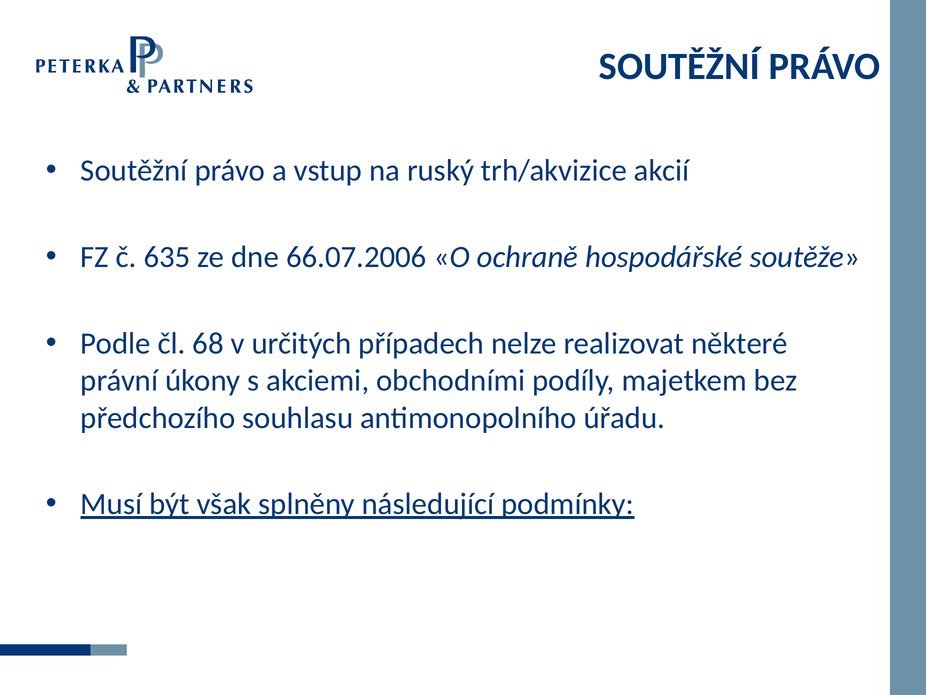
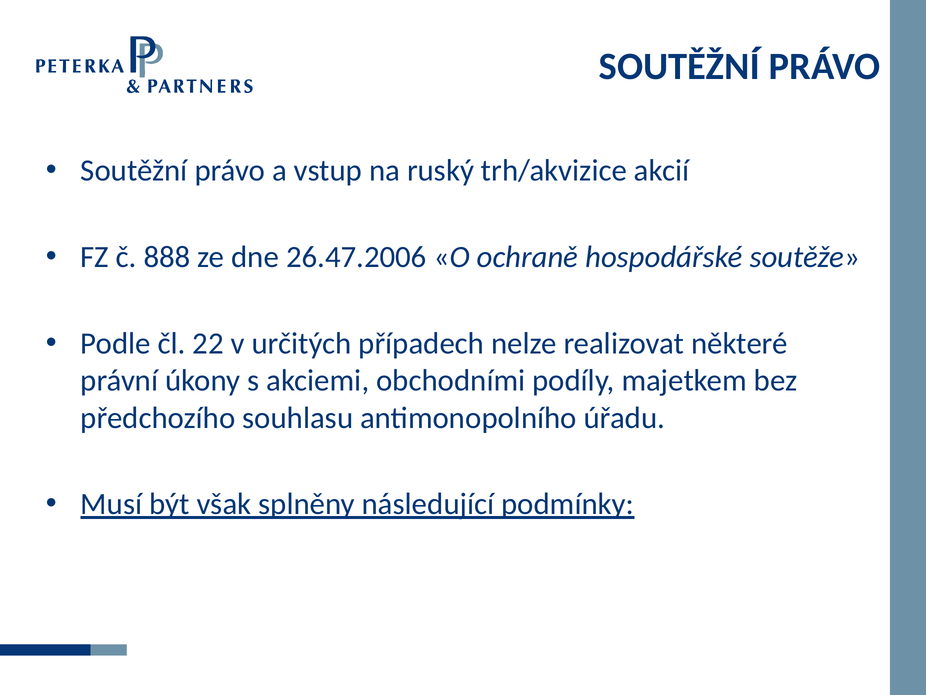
635: 635 -> 888
66.07.2006: 66.07.2006 -> 26.47.2006
68: 68 -> 22
